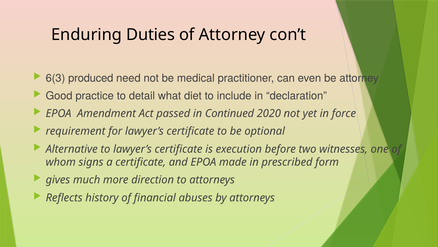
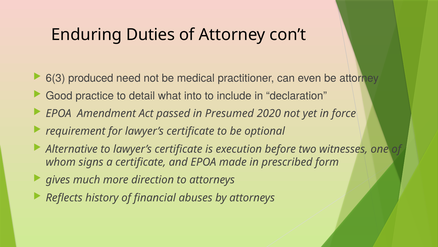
diet: diet -> into
Continued: Continued -> Presumed
